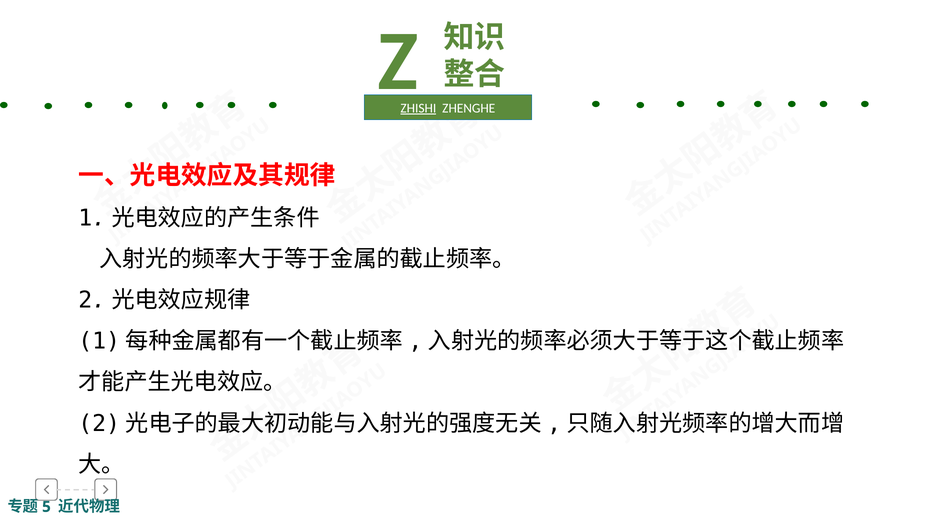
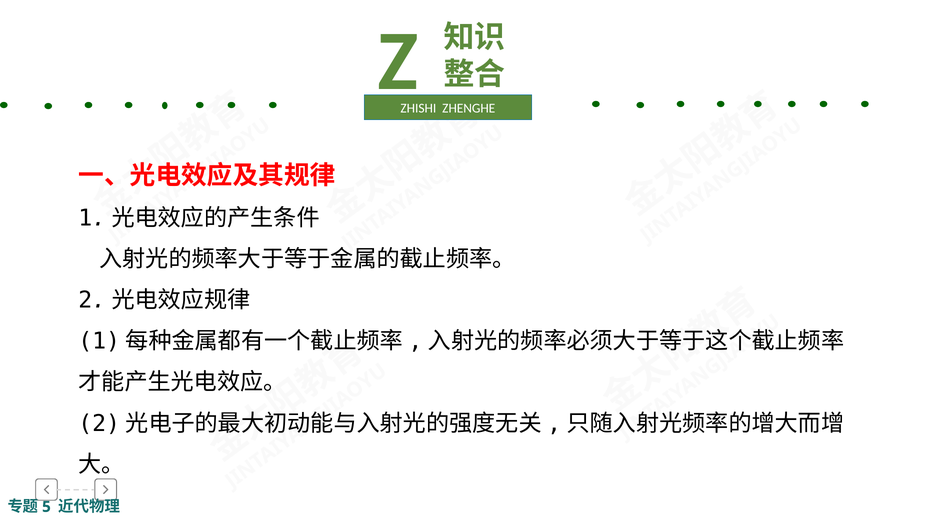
ZHISHI underline: present -> none
